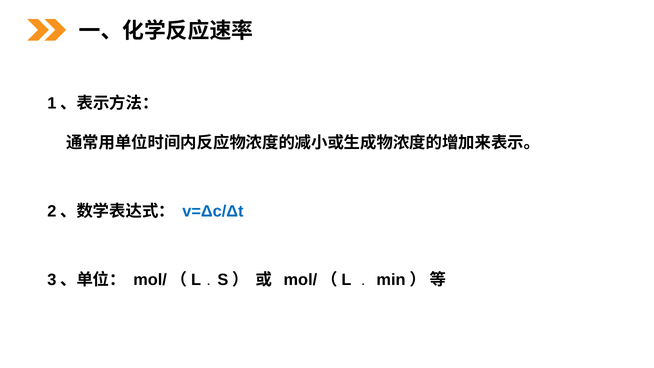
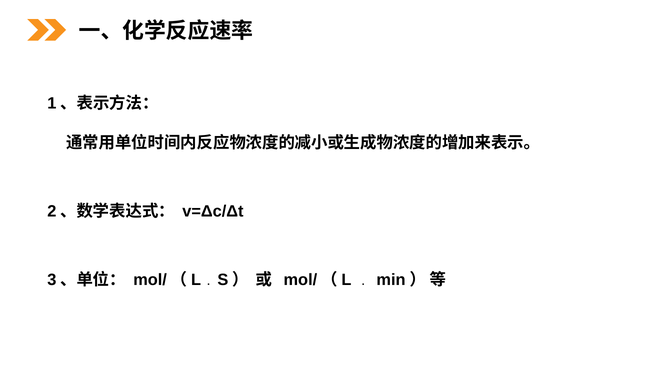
v=Δc/Δt colour: blue -> black
